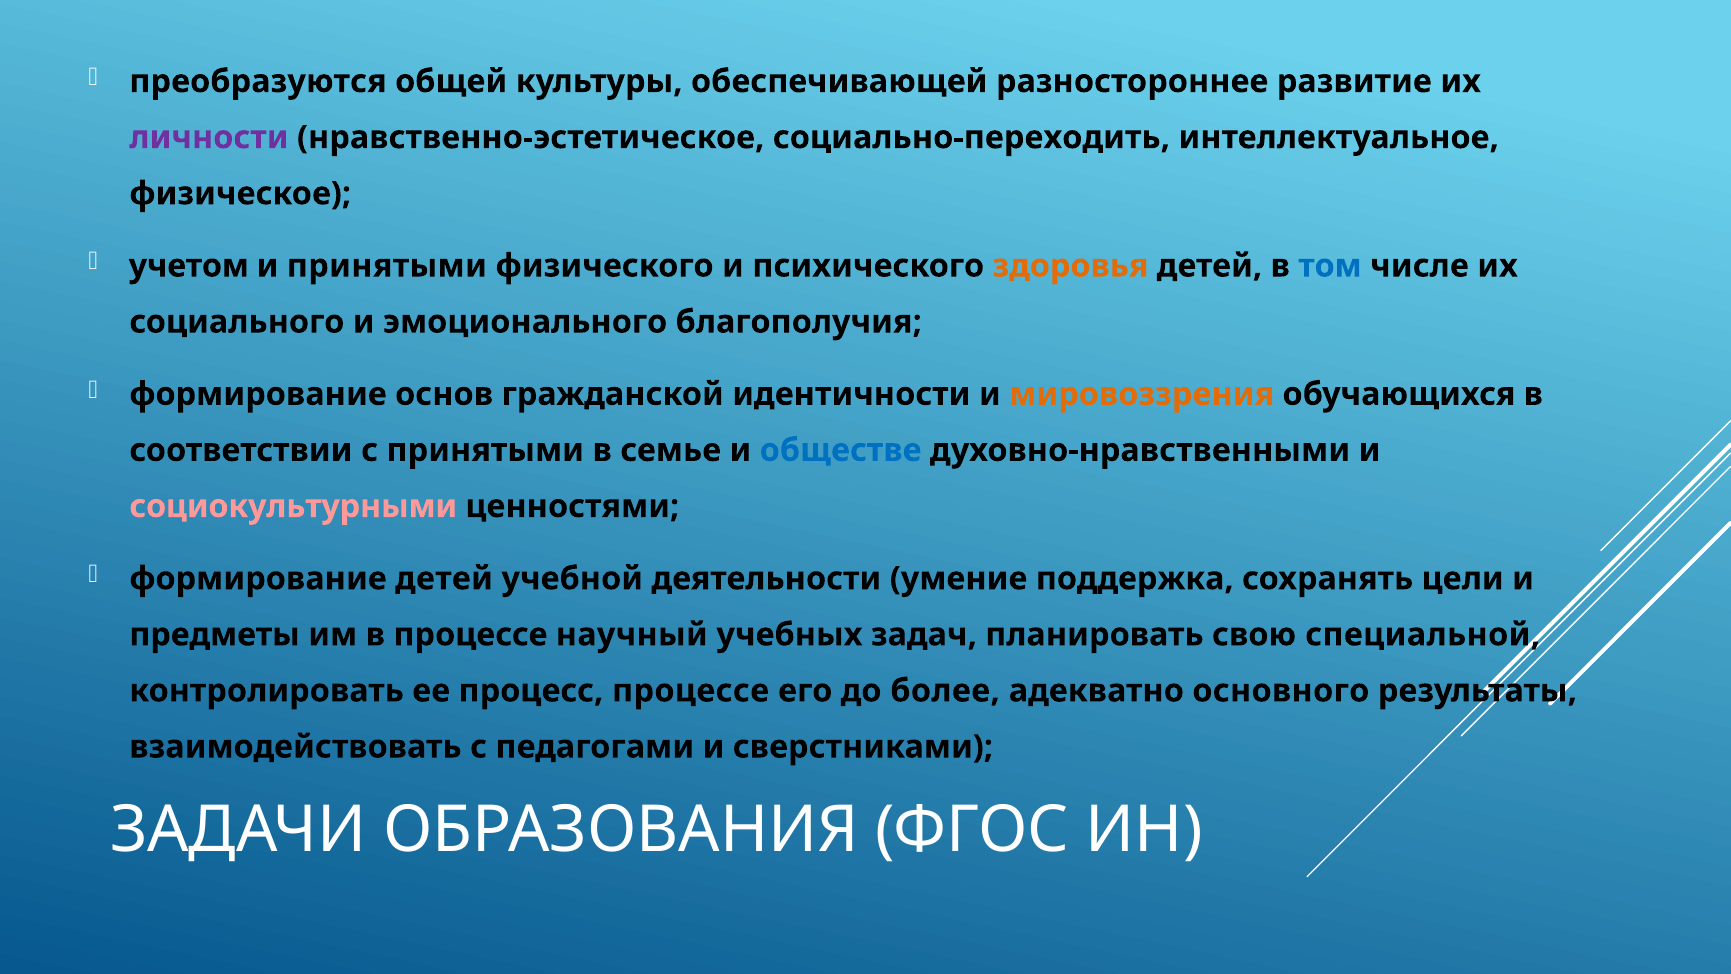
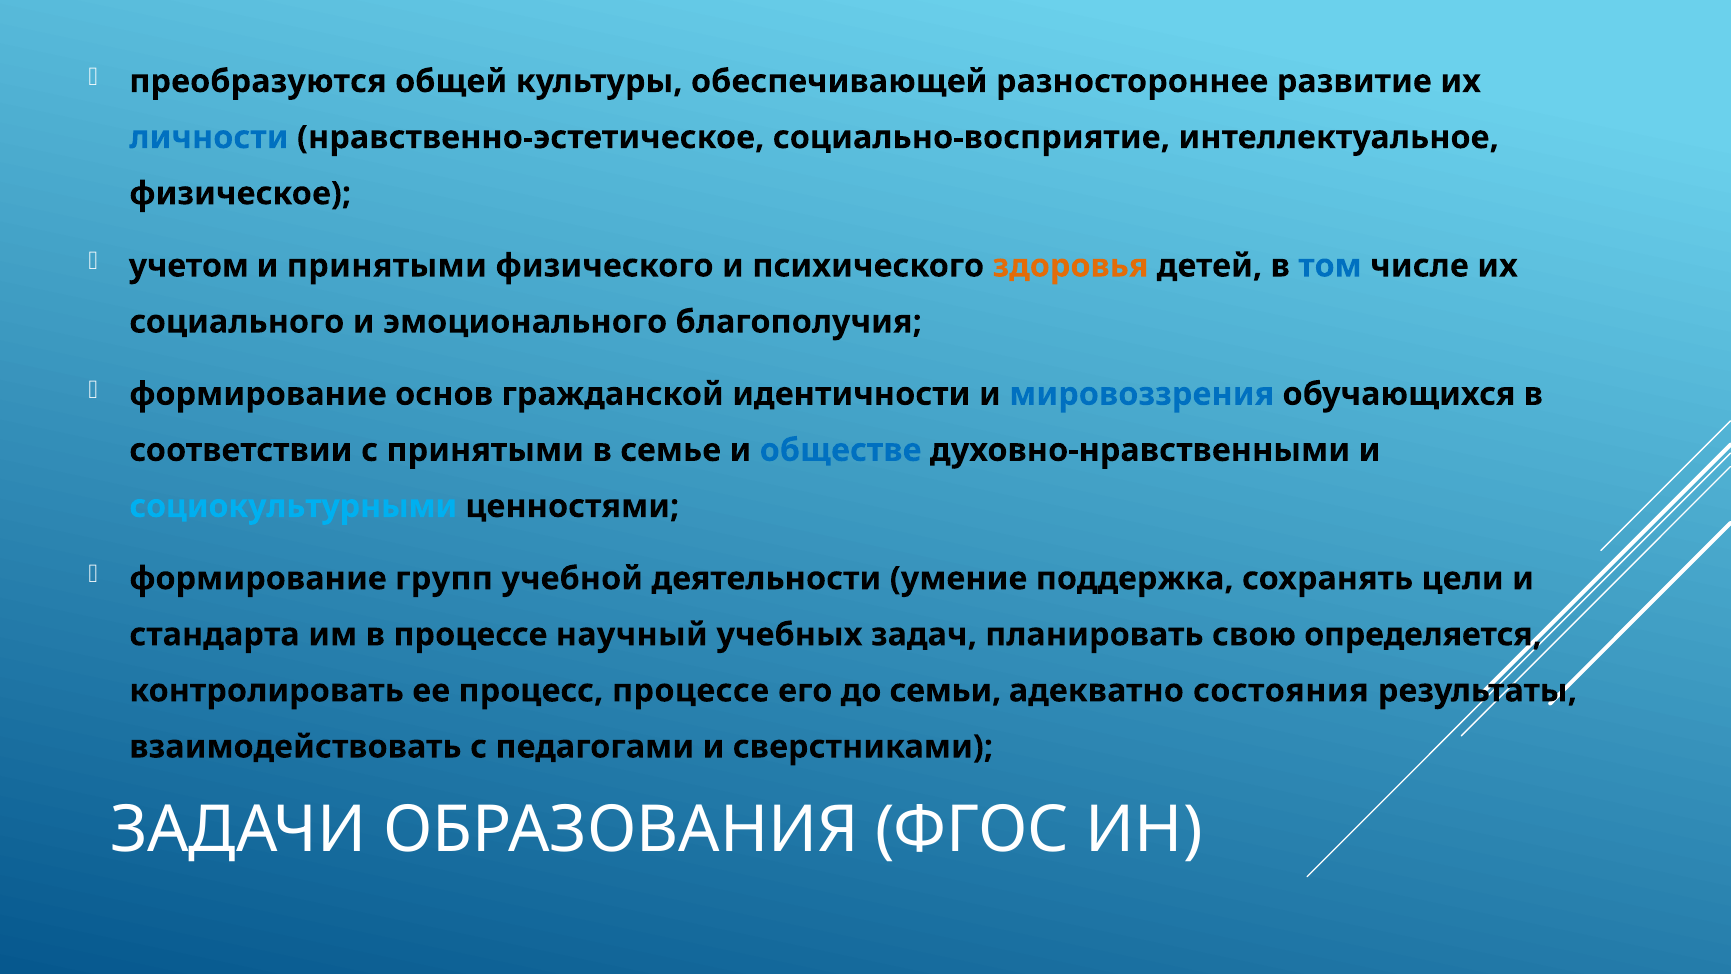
личности colour: purple -> blue
социально-переходить: социально-переходить -> социально-восприятие
мировоззрения colour: orange -> blue
социокультурными colour: pink -> light blue
формирование детей: детей -> групп
предметы: предметы -> стандарта
специальной: специальной -> определяется
более: более -> семьи
основного: основного -> состояния
